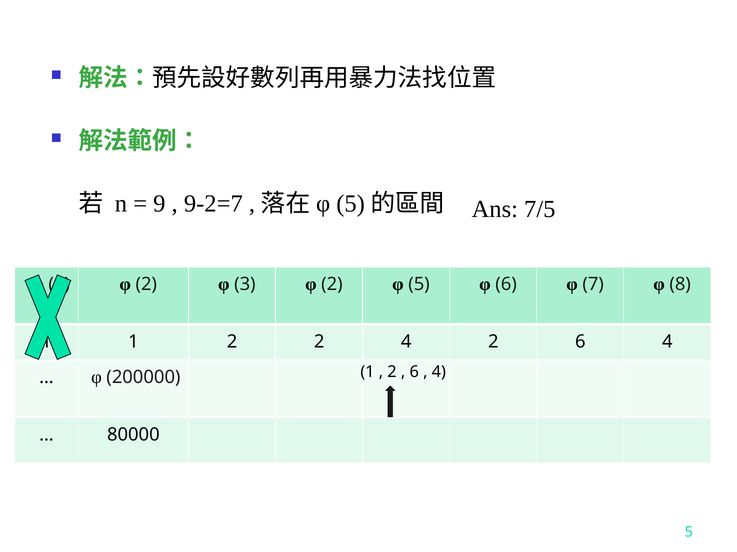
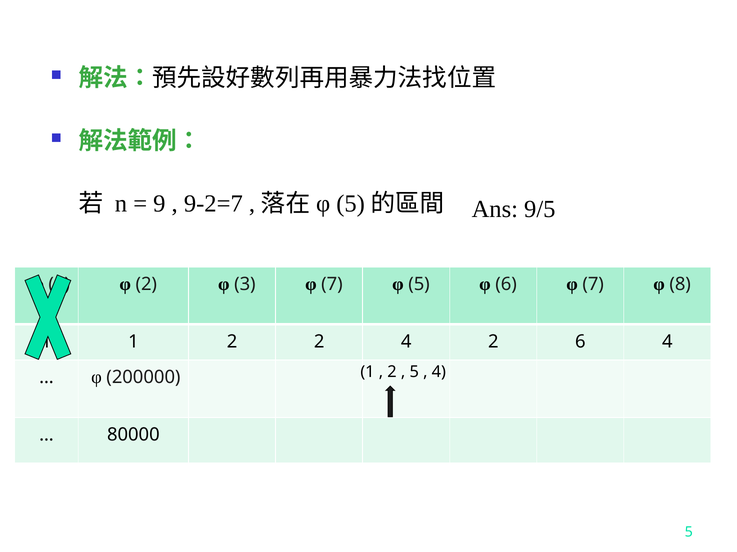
7/5: 7/5 -> 9/5
3 φ 2: 2 -> 7
6 at (414, 372): 6 -> 5
